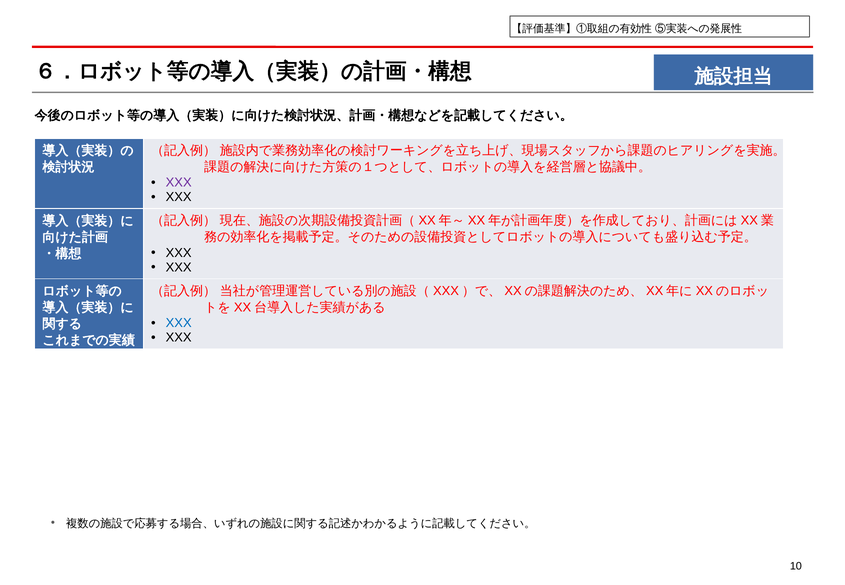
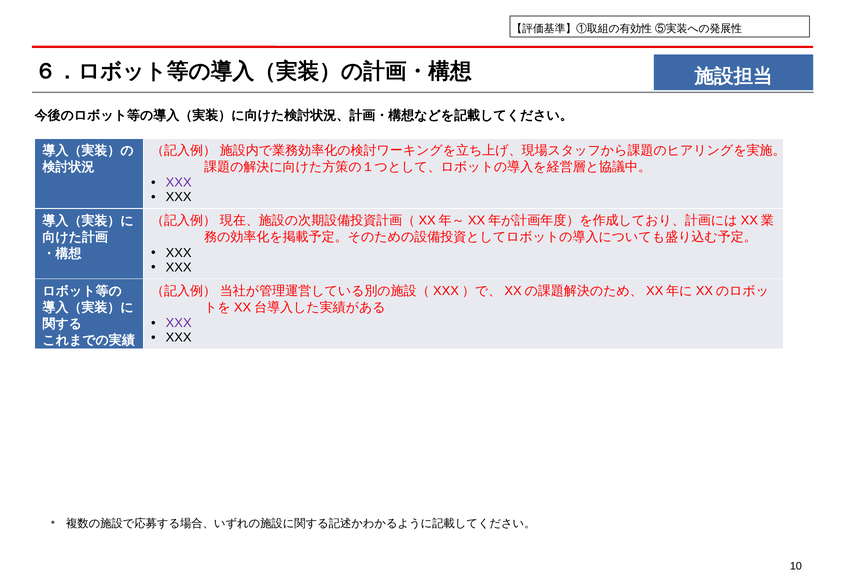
XXX at (179, 323) colour: blue -> purple
